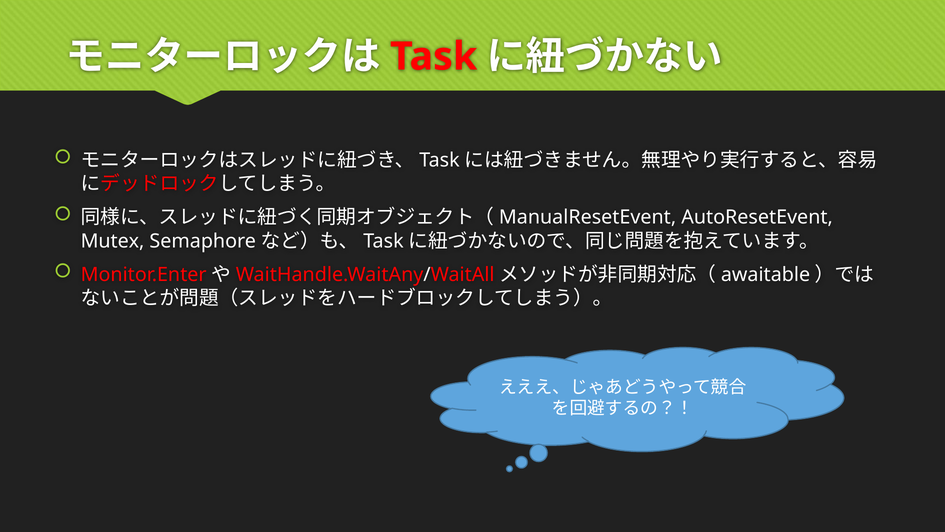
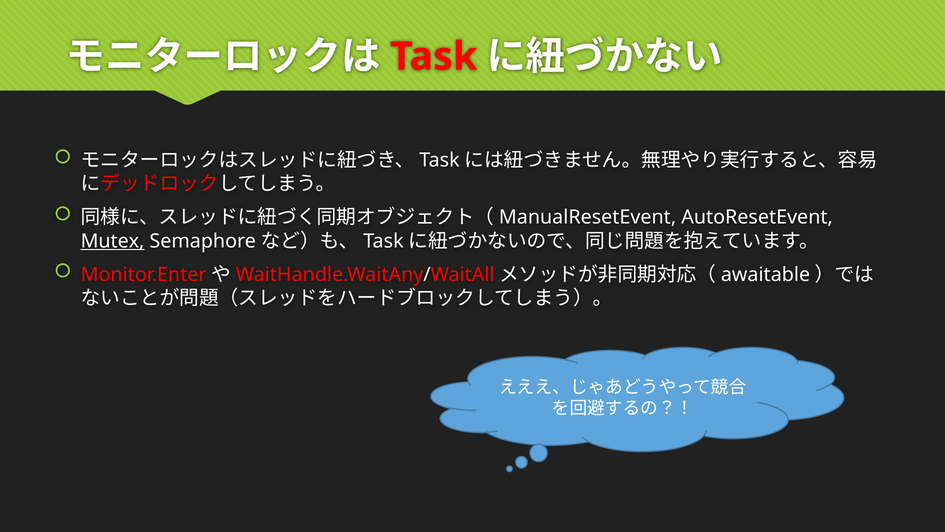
Mutex underline: none -> present
